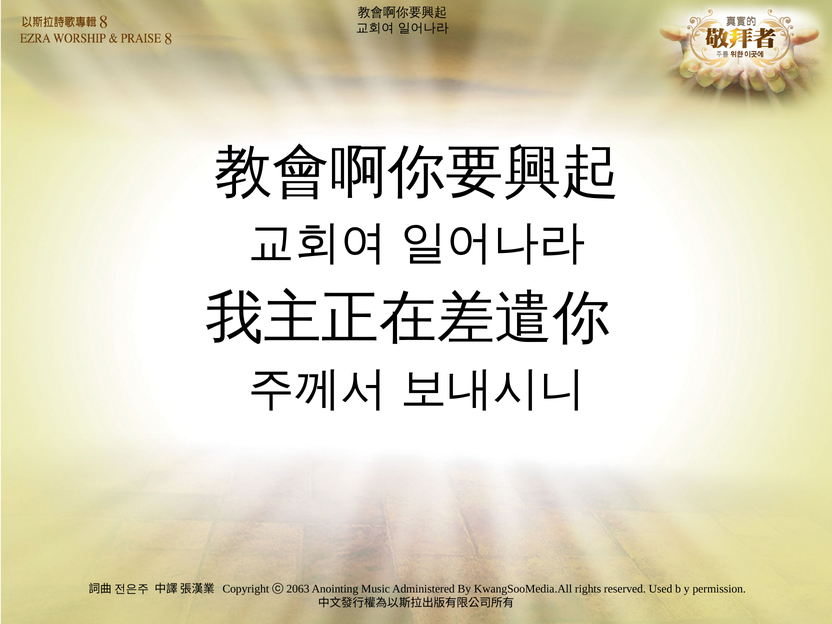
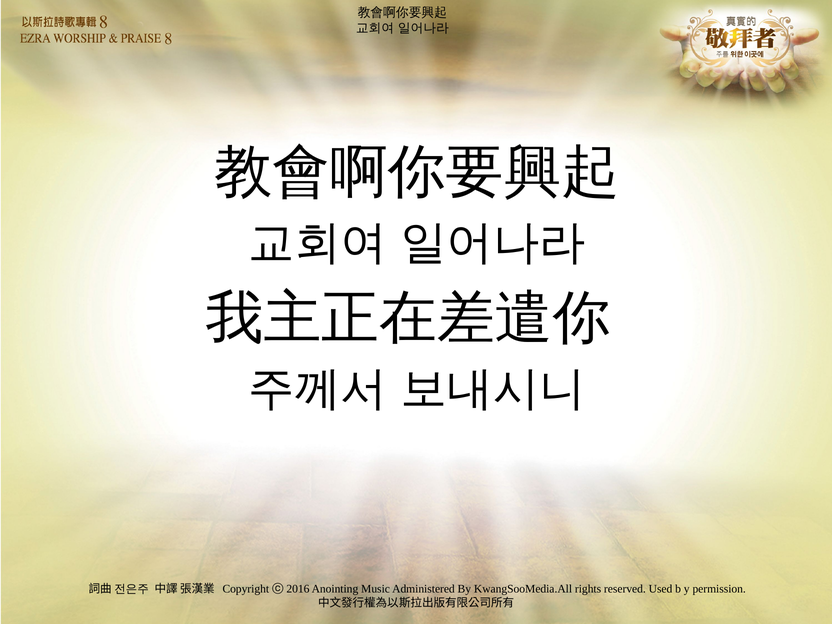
2063: 2063 -> 2016
